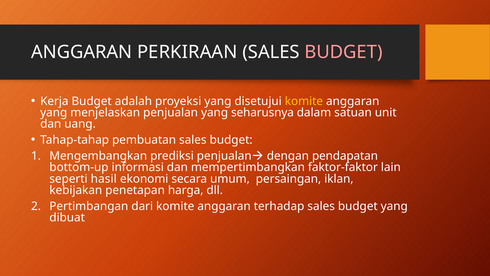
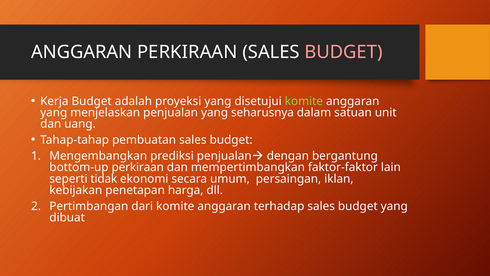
komite at (304, 101) colour: yellow -> light green
pendapatan: pendapatan -> bergantung
bottom-up informasi: informasi -> perkiraan
hasil: hasil -> tidak
